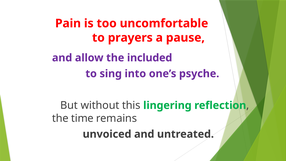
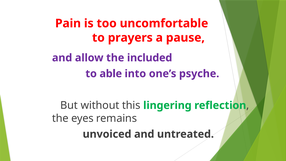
sing: sing -> able
time: time -> eyes
